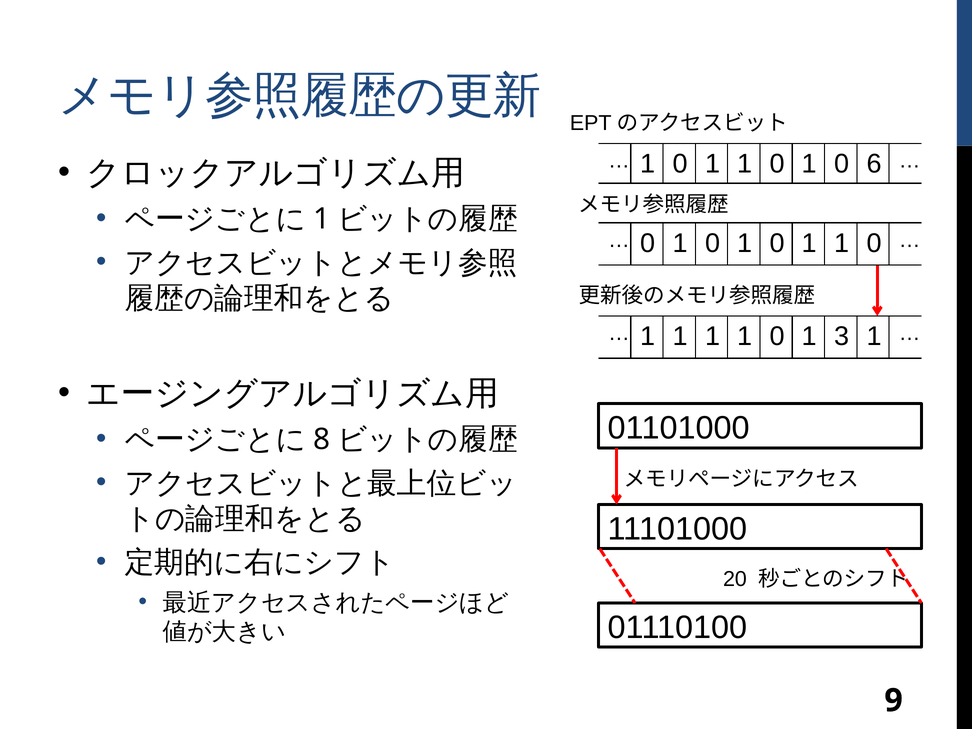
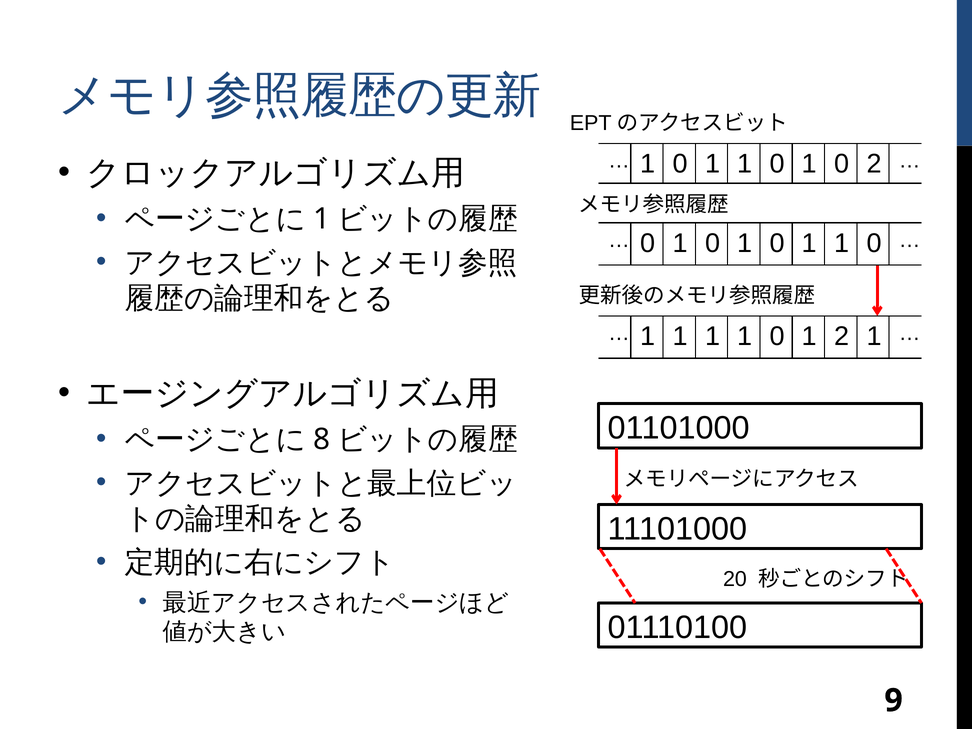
0 6: 6 -> 2
1 3: 3 -> 2
